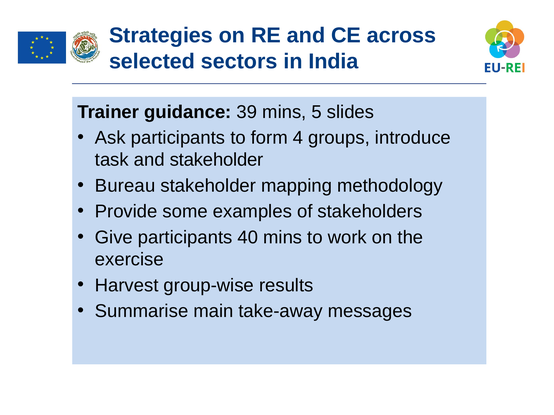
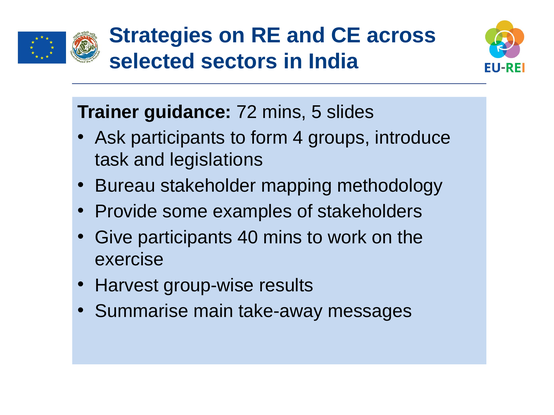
39: 39 -> 72
and stakeholder: stakeholder -> legislations
